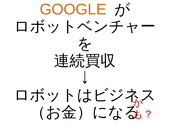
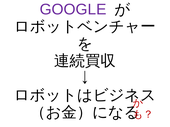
GOOGLE colour: orange -> purple
